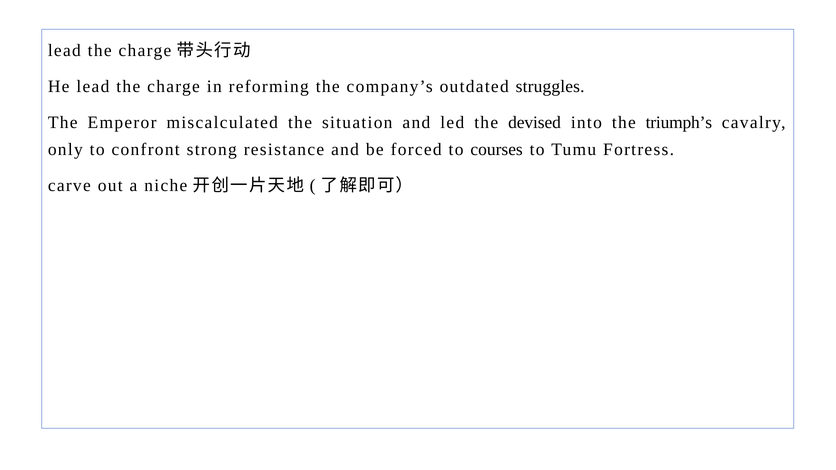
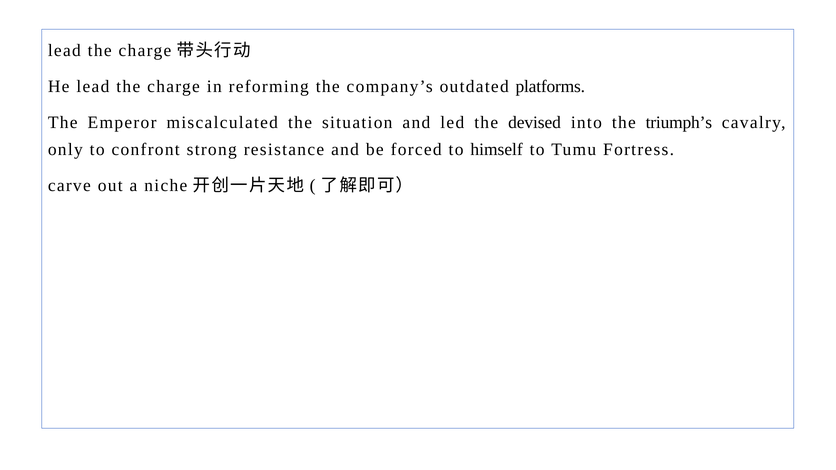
struggles: struggles -> platforms
courses: courses -> himself
